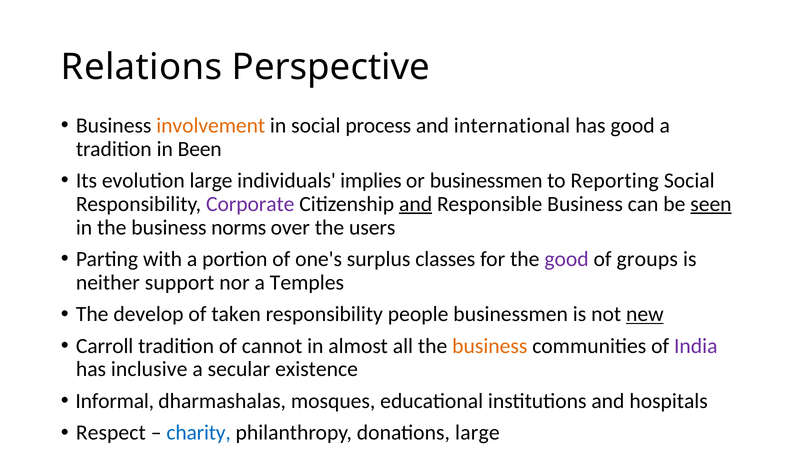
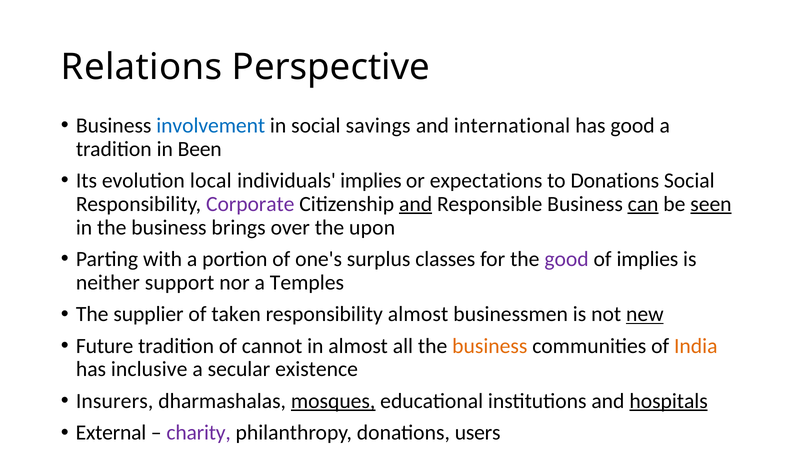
involvement colour: orange -> blue
process: process -> savings
evolution large: large -> local
or businessmen: businessmen -> expectations
to Reporting: Reporting -> Donations
can underline: none -> present
norms: norms -> brings
users: users -> upon
of groups: groups -> implies
develop: develop -> supplier
responsibility people: people -> almost
Carroll: Carroll -> Future
India colour: purple -> orange
Informal: Informal -> Insurers
mosques underline: none -> present
hospitals underline: none -> present
Respect: Respect -> External
charity colour: blue -> purple
donations large: large -> users
